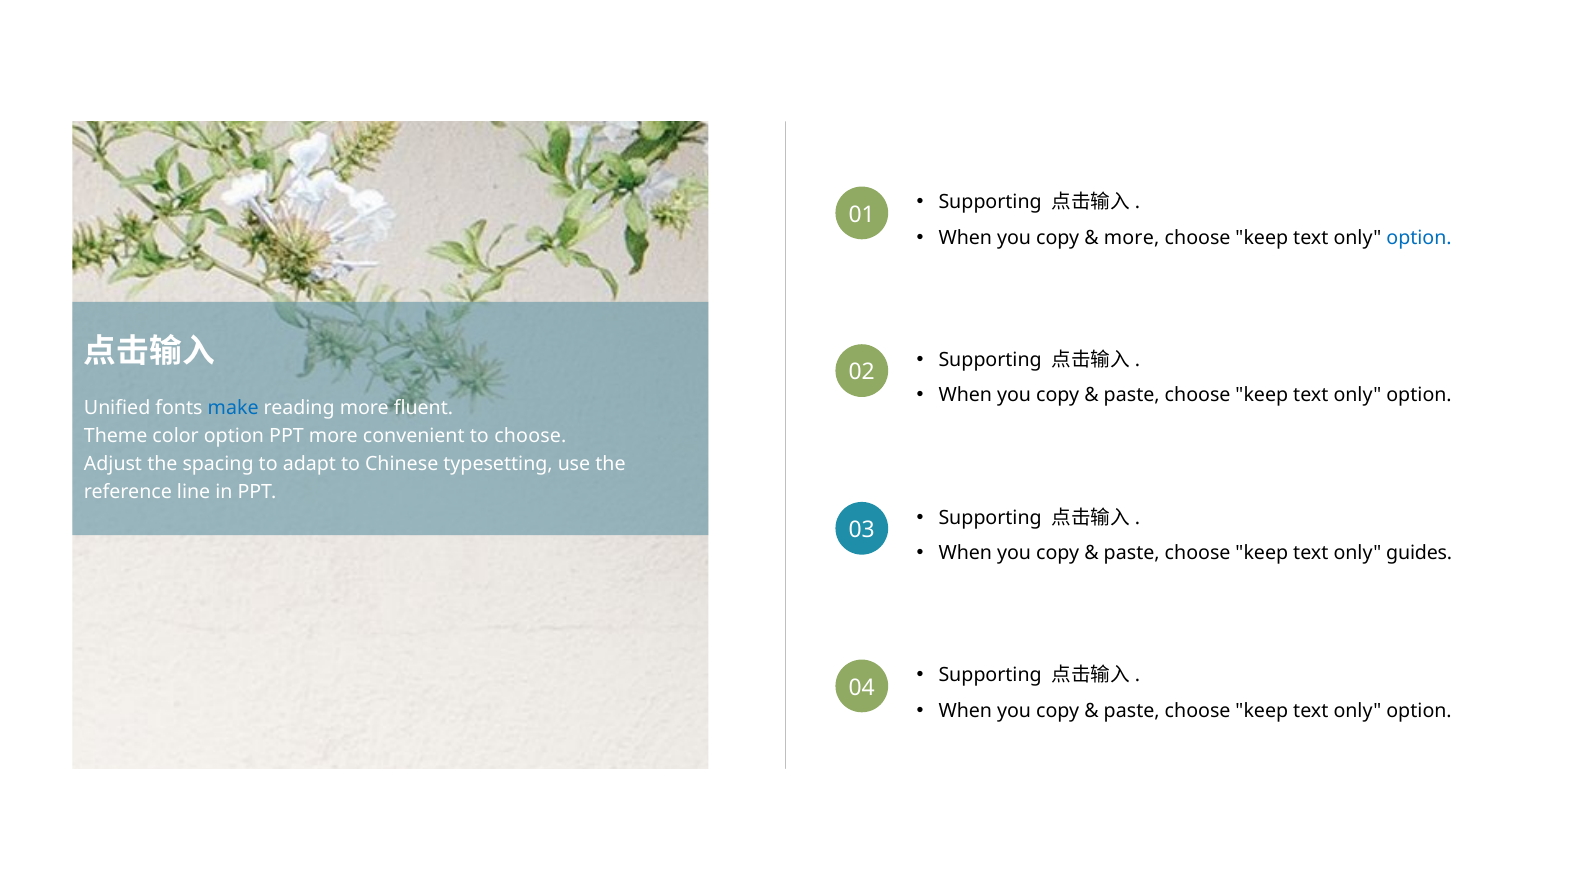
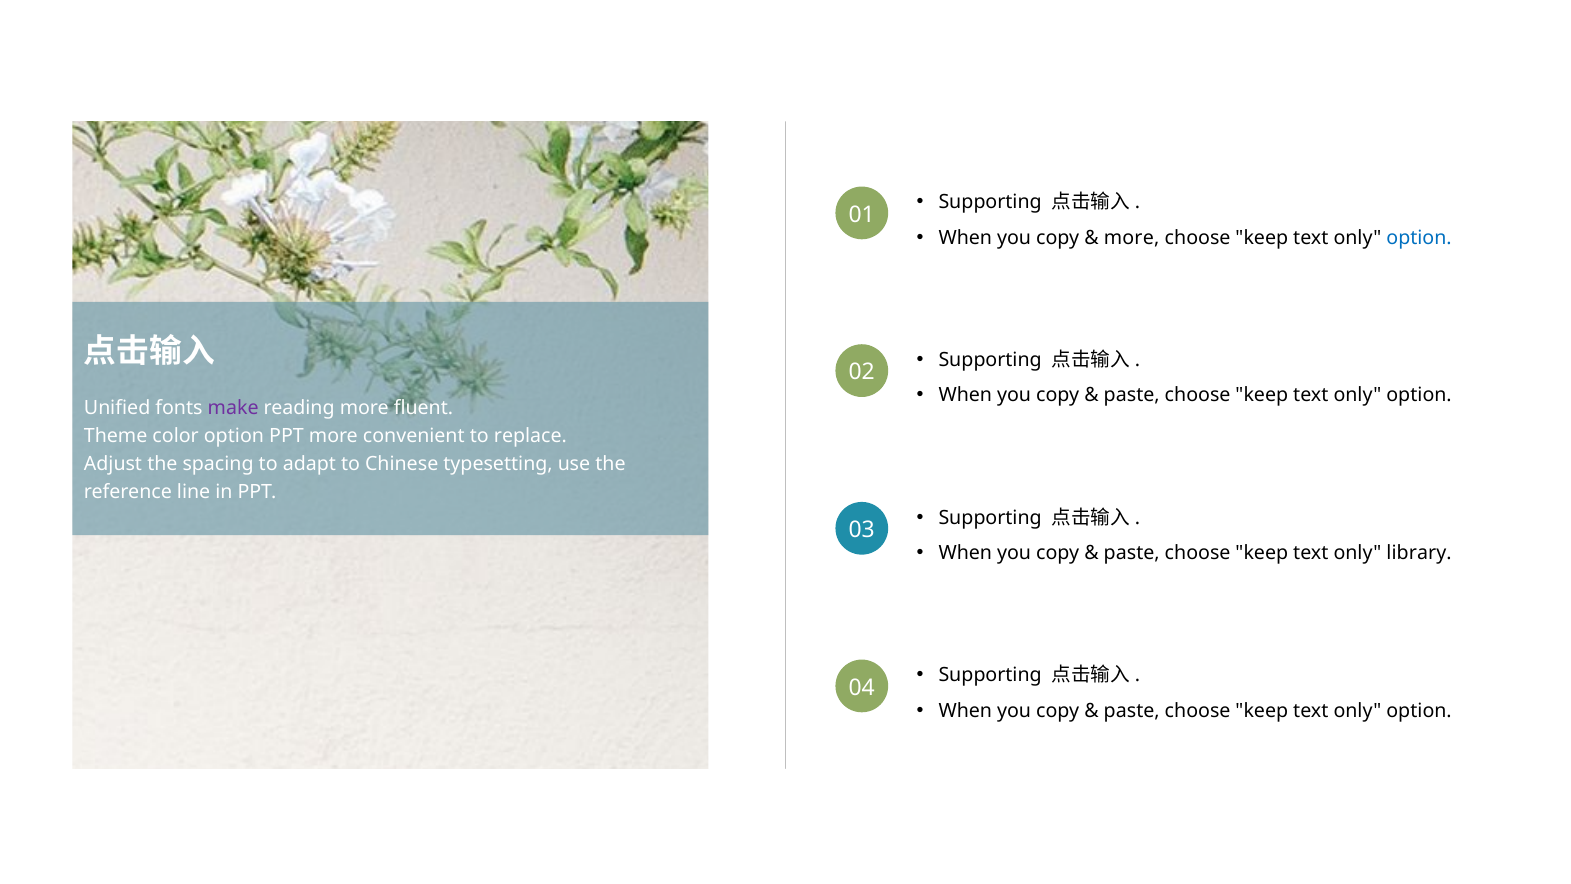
make colour: blue -> purple
to choose: choose -> replace
guides: guides -> library
